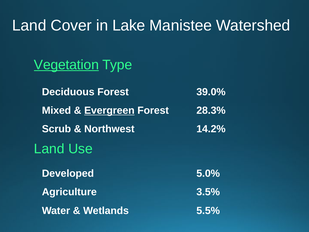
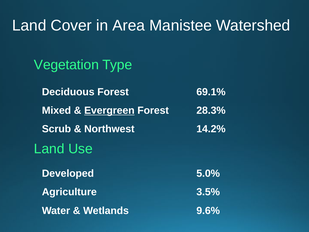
Lake: Lake -> Area
Vegetation underline: present -> none
39.0%: 39.0% -> 69.1%
5.5%: 5.5% -> 9.6%
